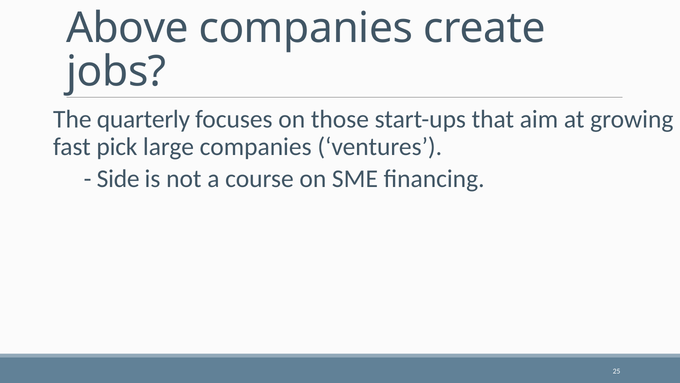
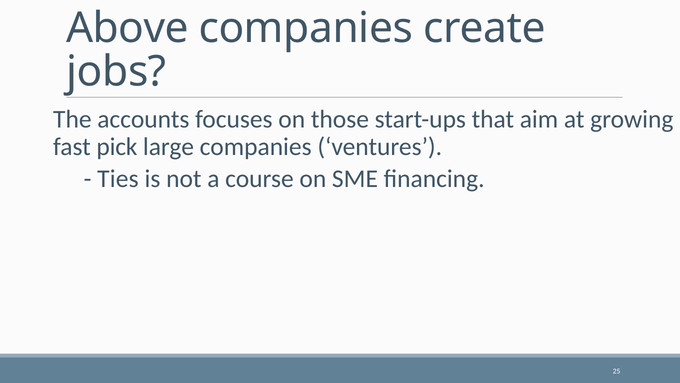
quarterly: quarterly -> accounts
Side: Side -> Ties
